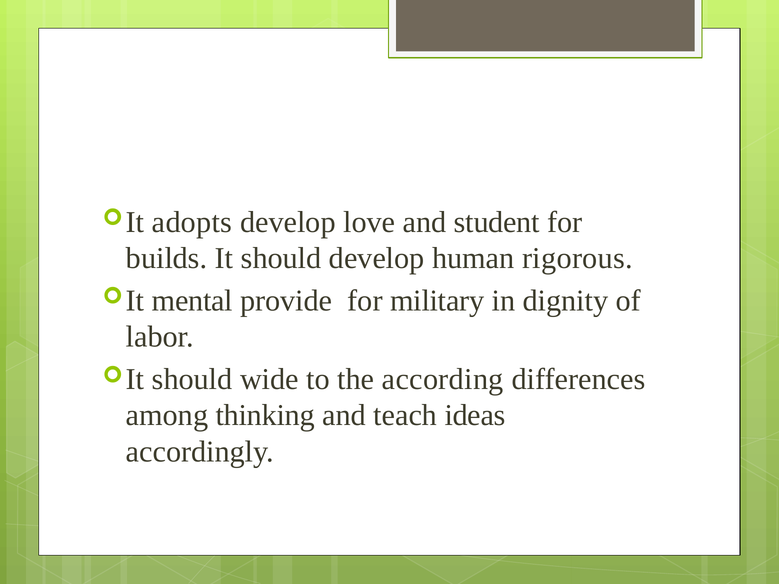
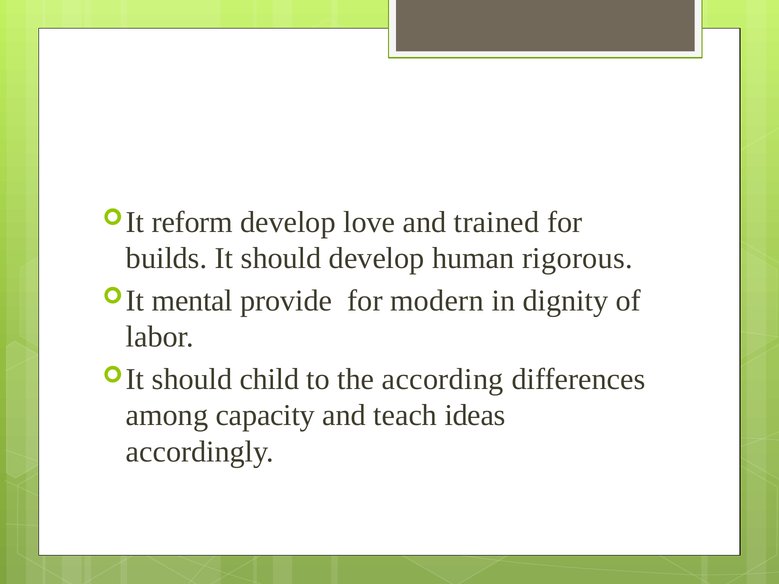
adopts: adopts -> reform
student: student -> trained
military: military -> modern
wide: wide -> child
thinking: thinking -> capacity
